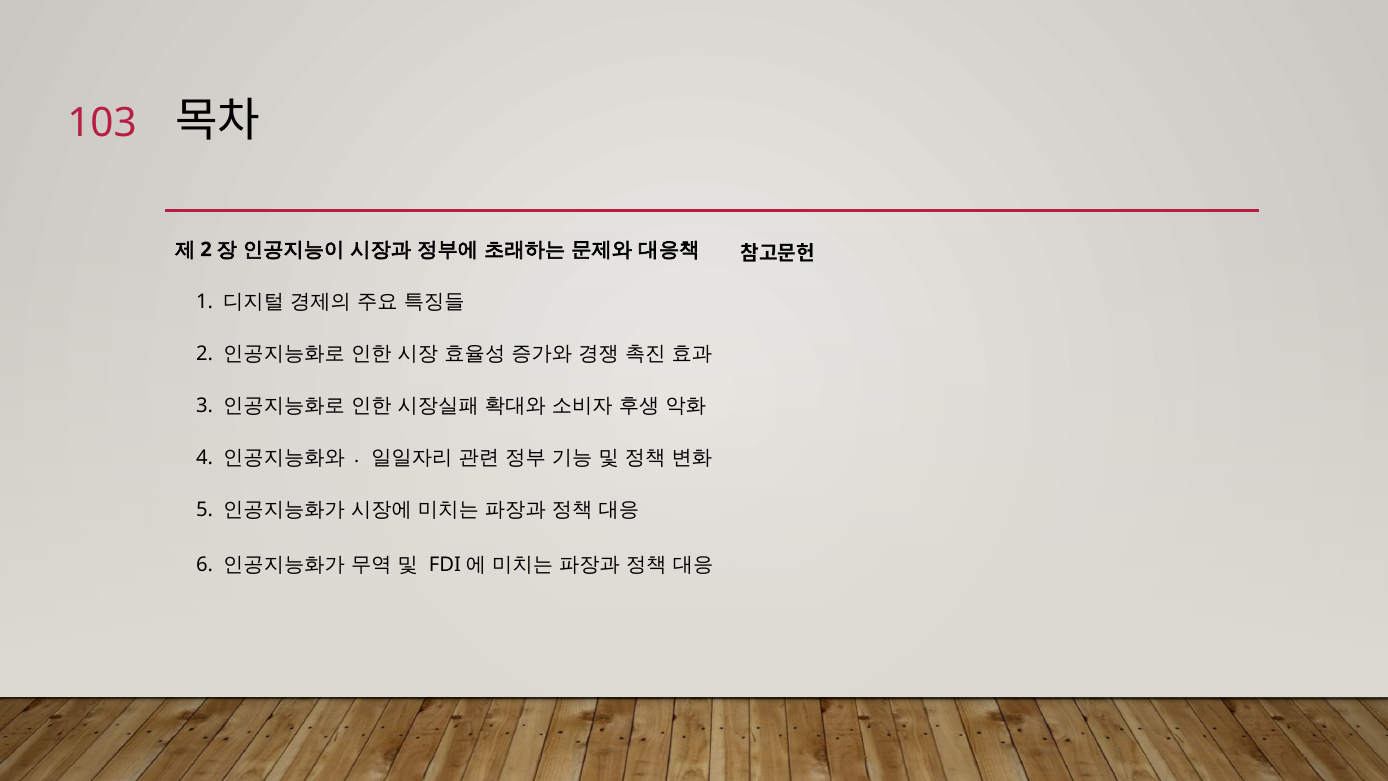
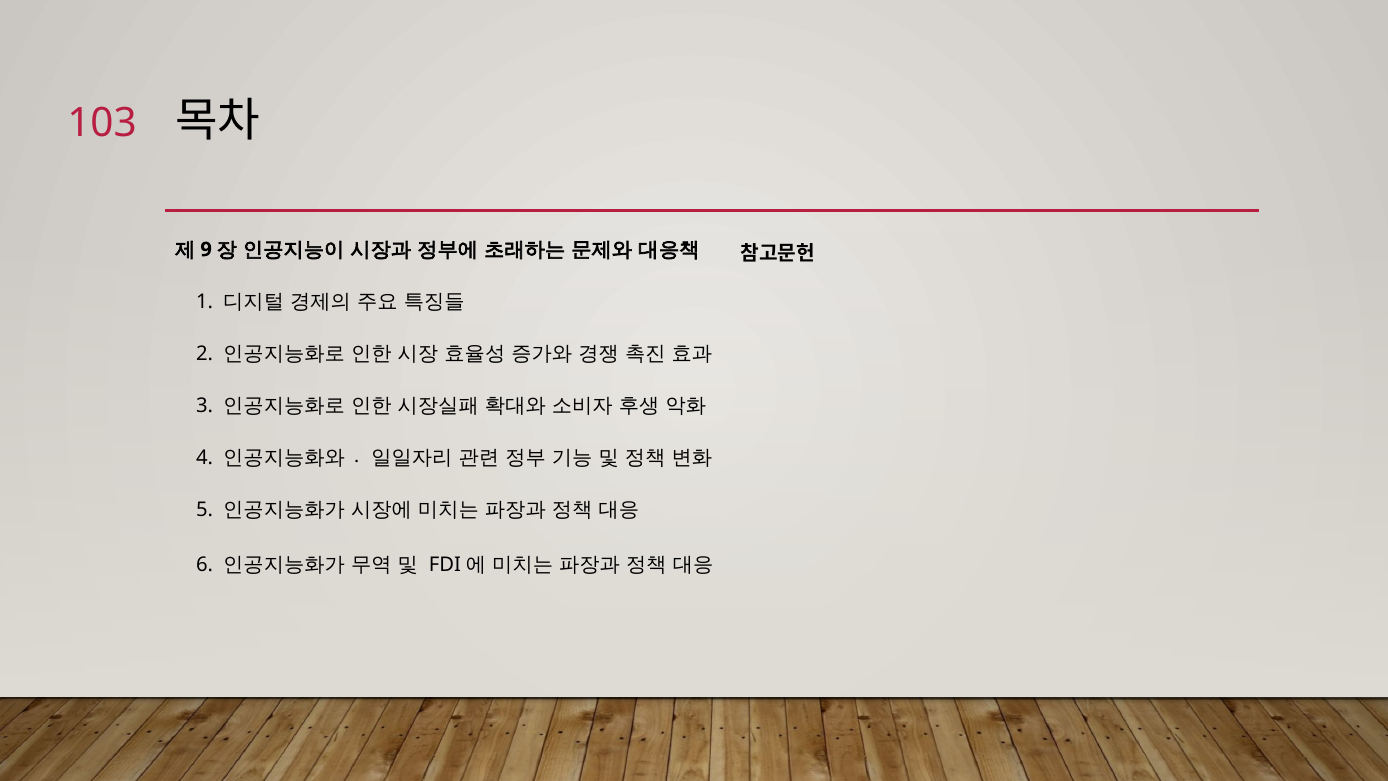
2 at (206, 249): 2 -> 9
